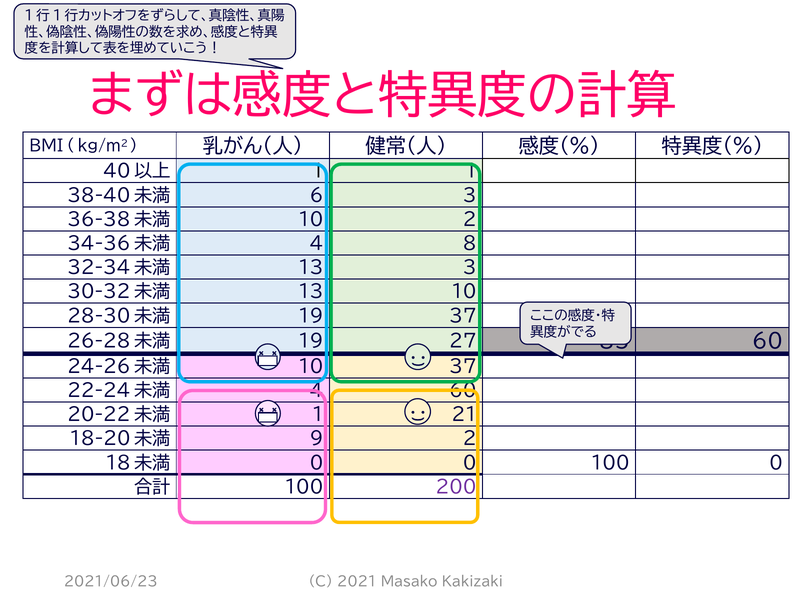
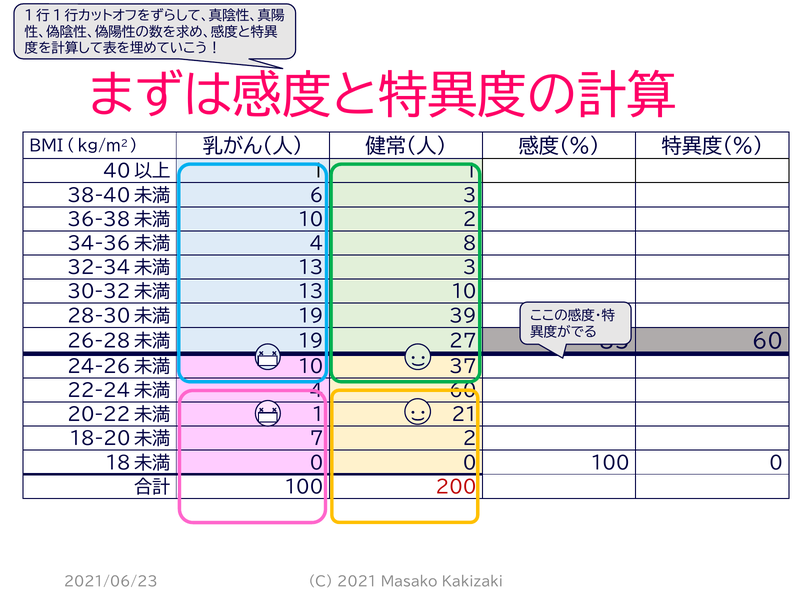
19 37: 37 -> 39
9: 9 -> 7
200 colour: purple -> red
